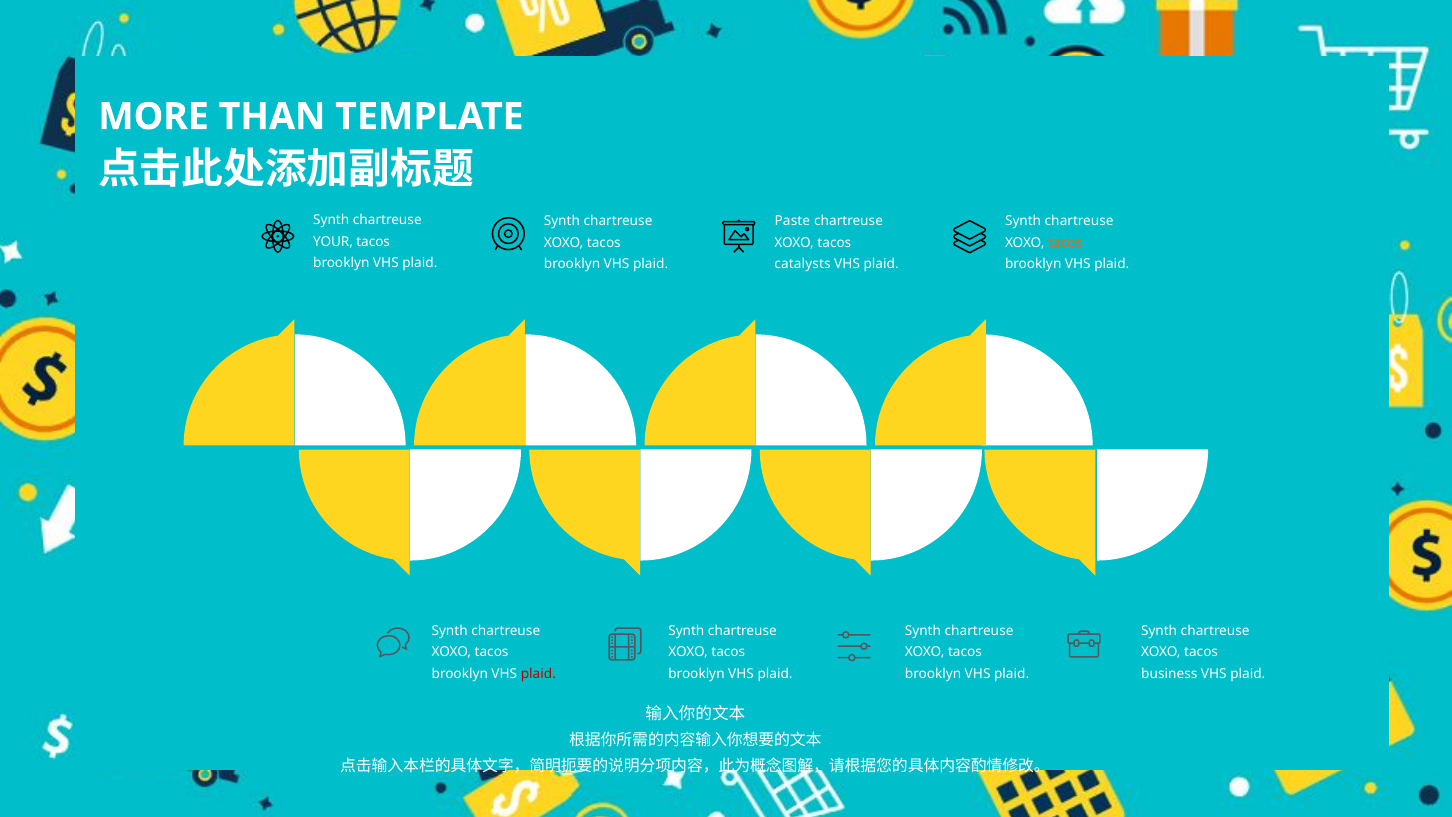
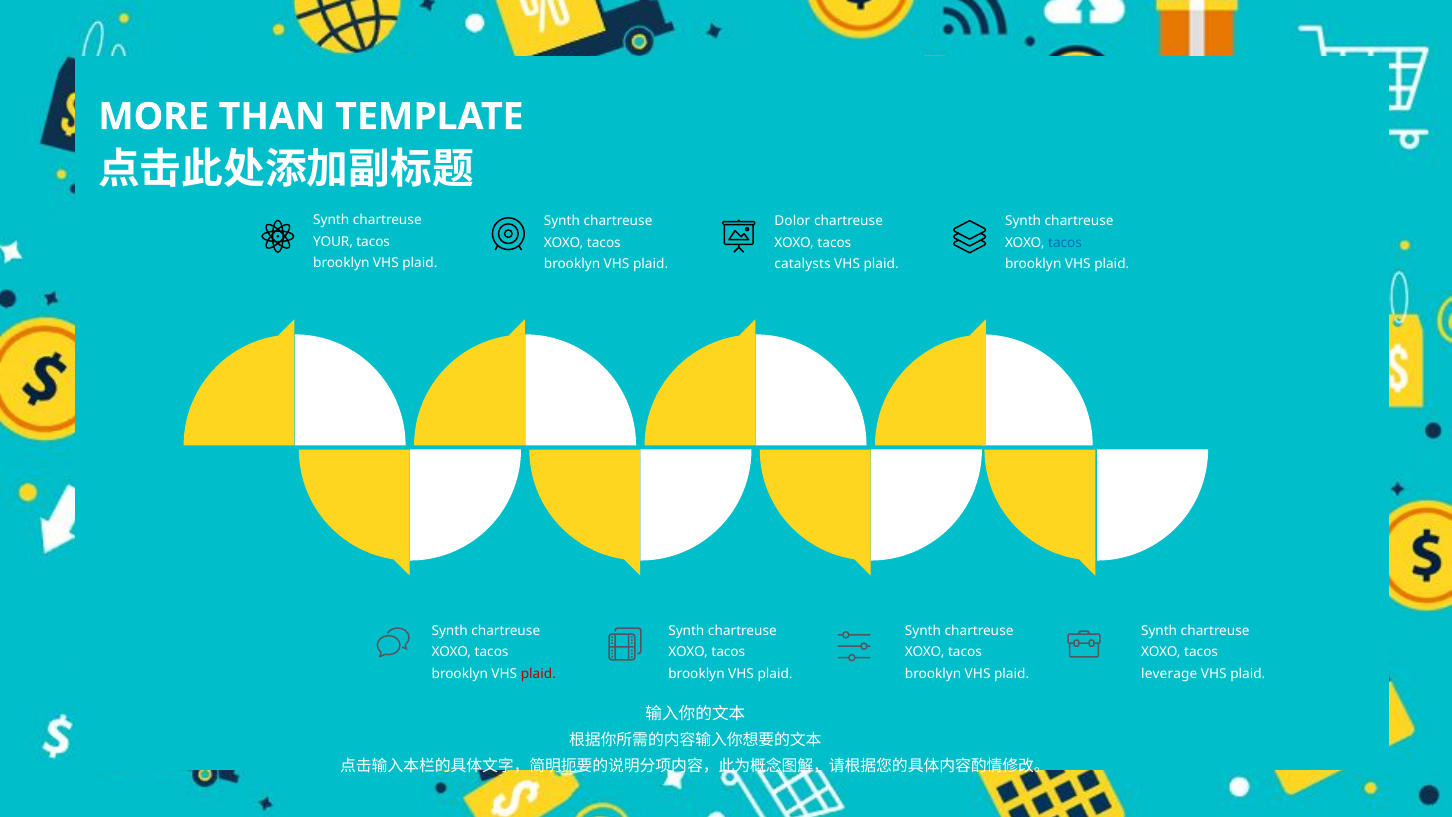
Paste: Paste -> Dolor
tacos at (1065, 243) colour: orange -> blue
business: business -> leverage
